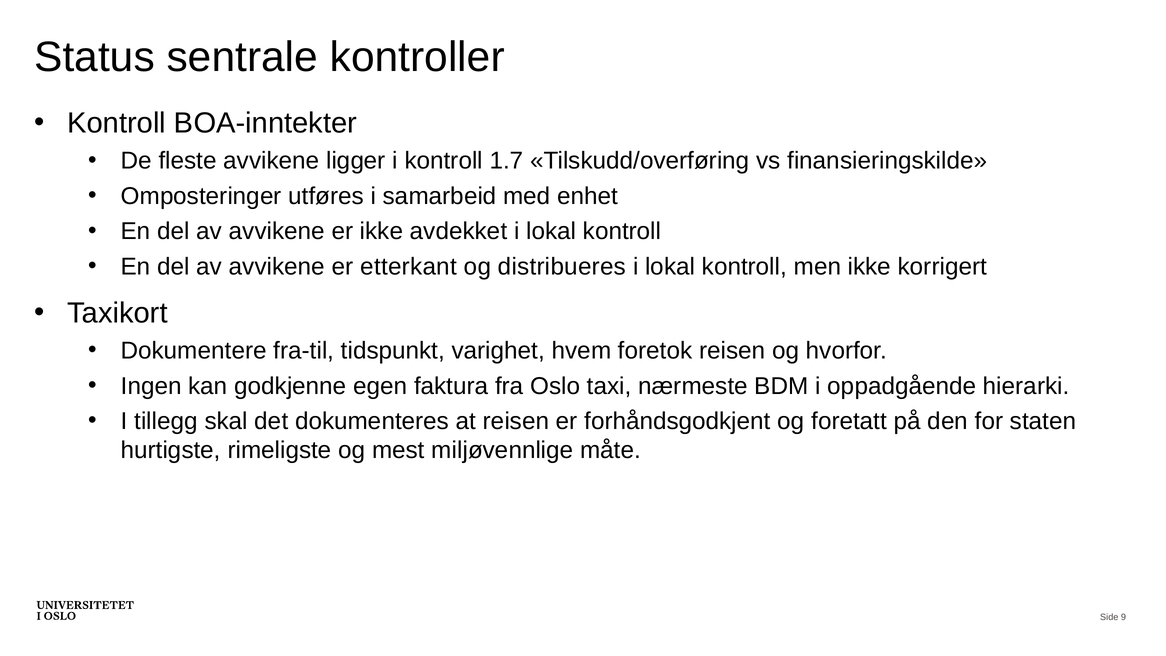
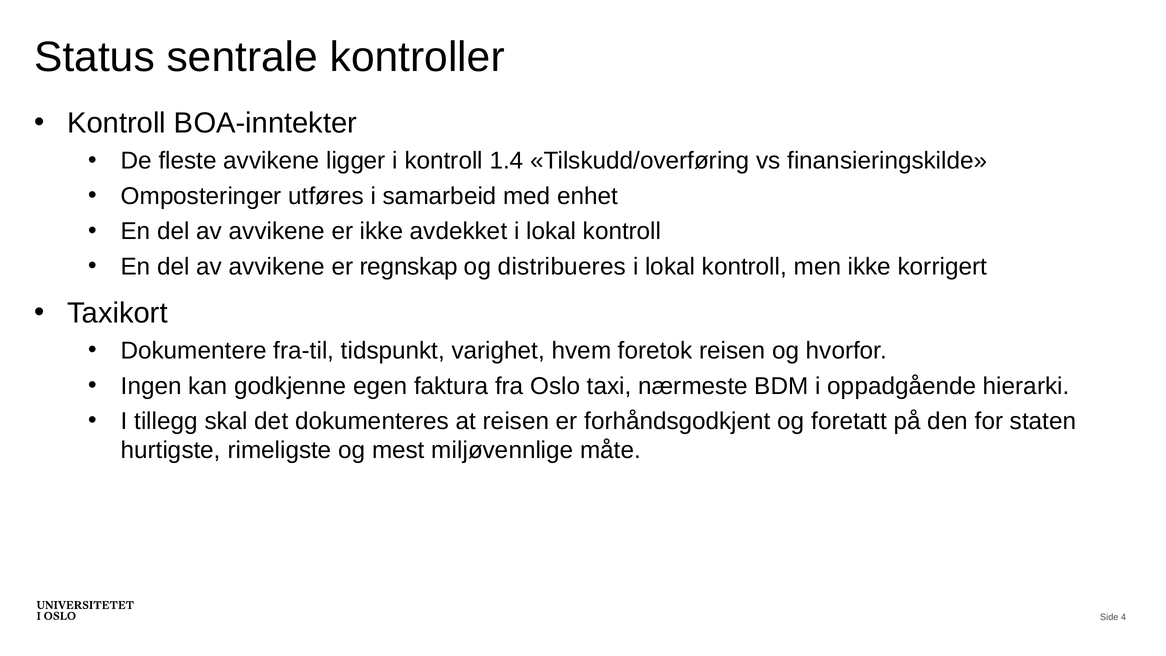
1.7: 1.7 -> 1.4
etterkant: etterkant -> regnskap
9: 9 -> 4
